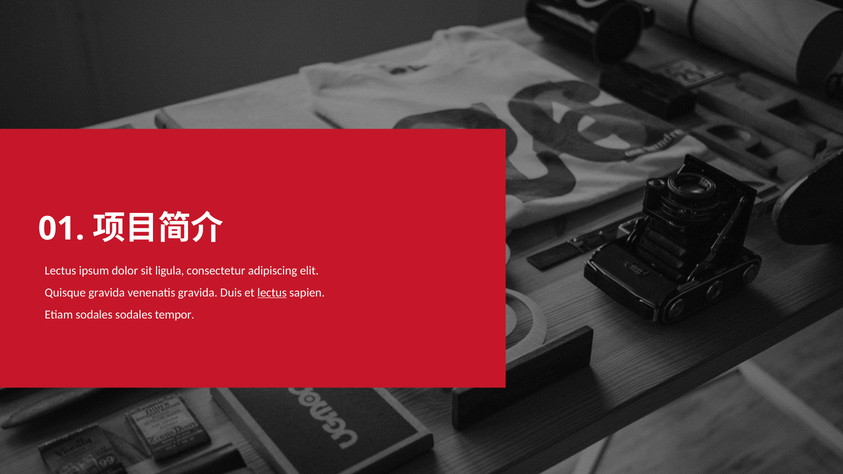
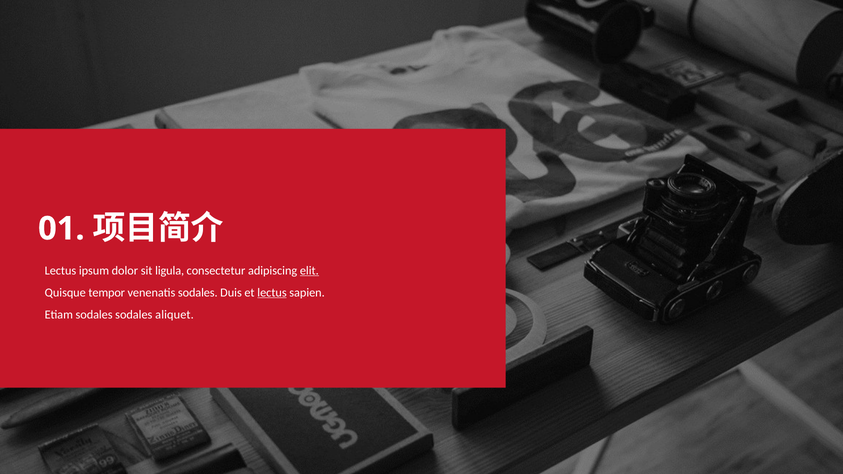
elit underline: none -> present
Quisque gravida: gravida -> tempor
venenatis gravida: gravida -> sodales
tempor: tempor -> aliquet
